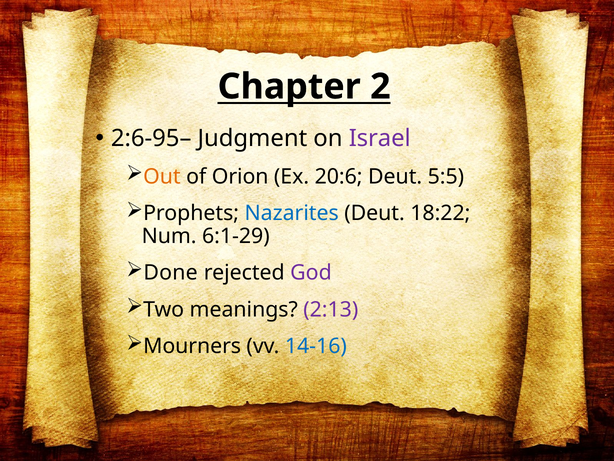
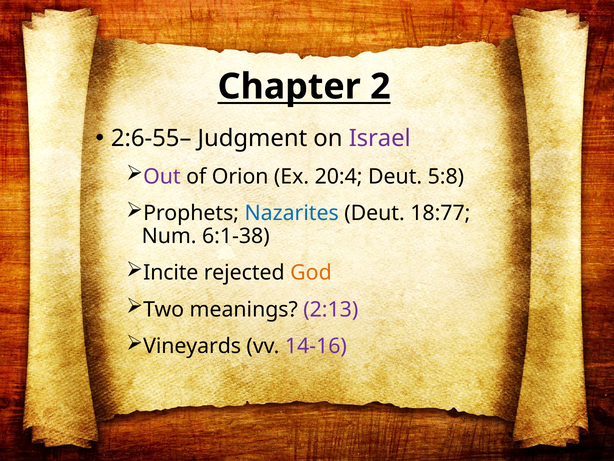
2:6-95–: 2:6-95– -> 2:6-55–
Out colour: orange -> purple
20:6: 20:6 -> 20:4
5:5: 5:5 -> 5:8
18:22: 18:22 -> 18:77
6:1-29: 6:1-29 -> 6:1-38
Done: Done -> Incite
God colour: purple -> orange
Mourners: Mourners -> Vineyards
14-16 colour: blue -> purple
